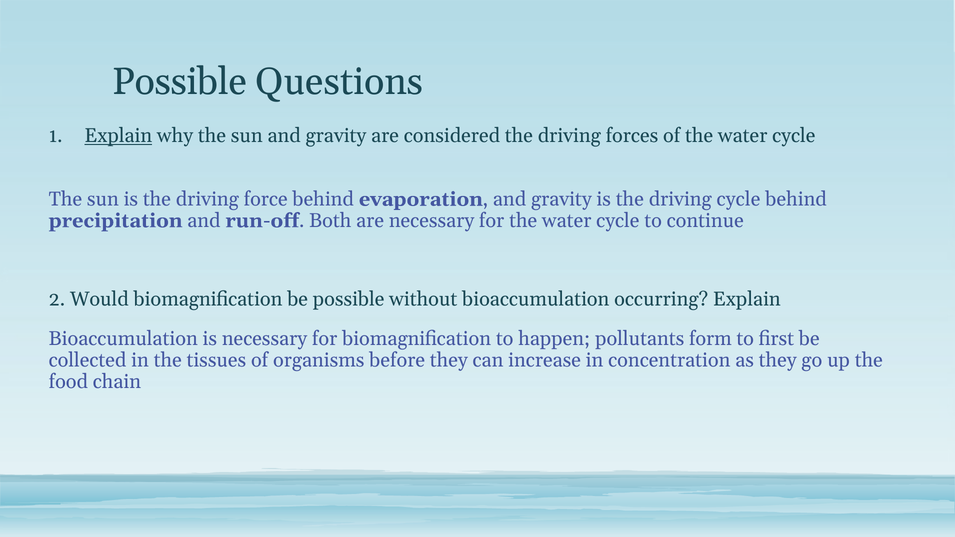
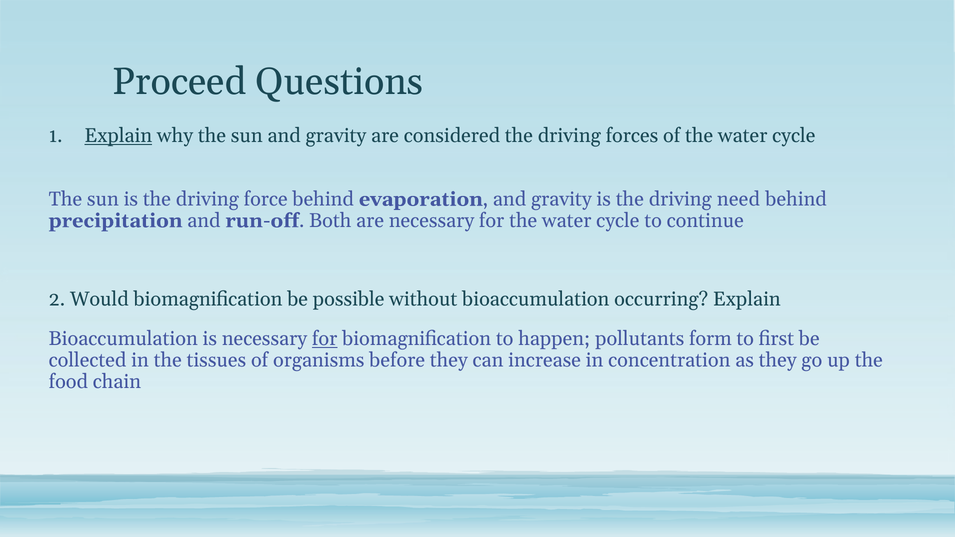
Possible at (180, 82): Possible -> Proceed
driving cycle: cycle -> need
for at (325, 339) underline: none -> present
